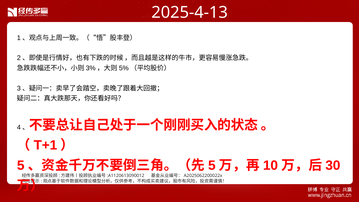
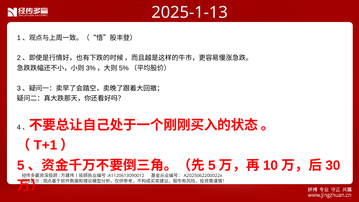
2025-4-13: 2025-4-13 -> 2025-1-13
